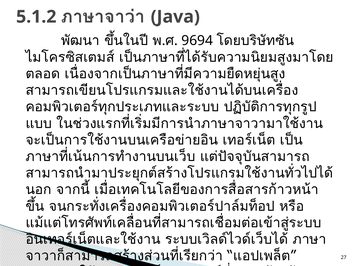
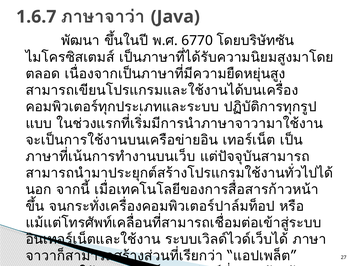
5.1.2: 5.1.2 -> 1.6.7
9694: 9694 -> 6770
